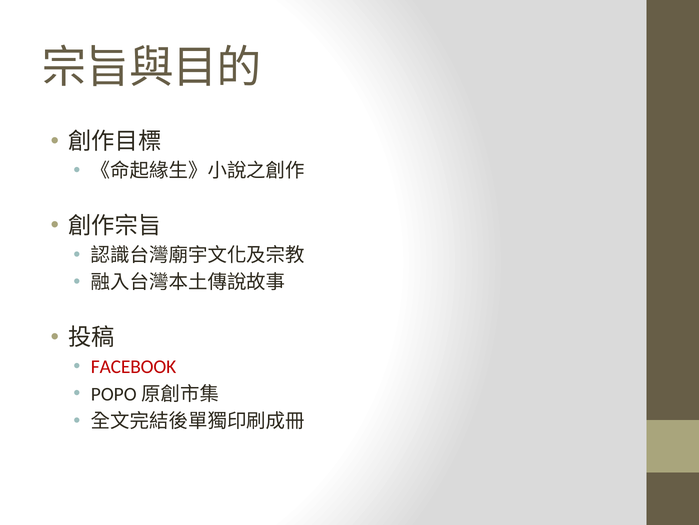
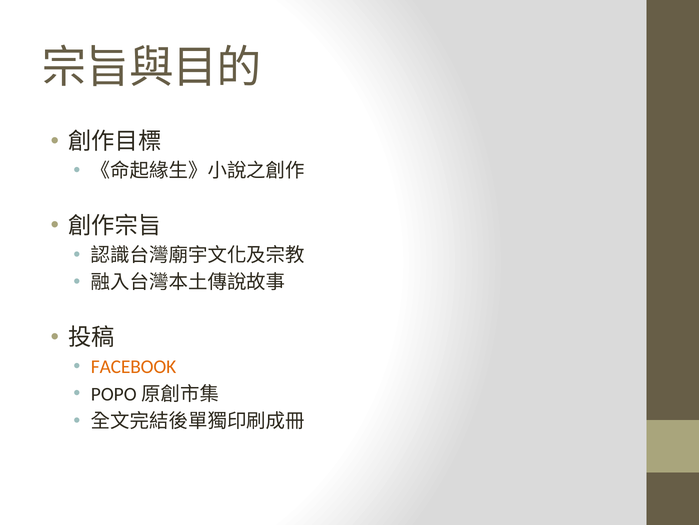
FACEBOOK colour: red -> orange
